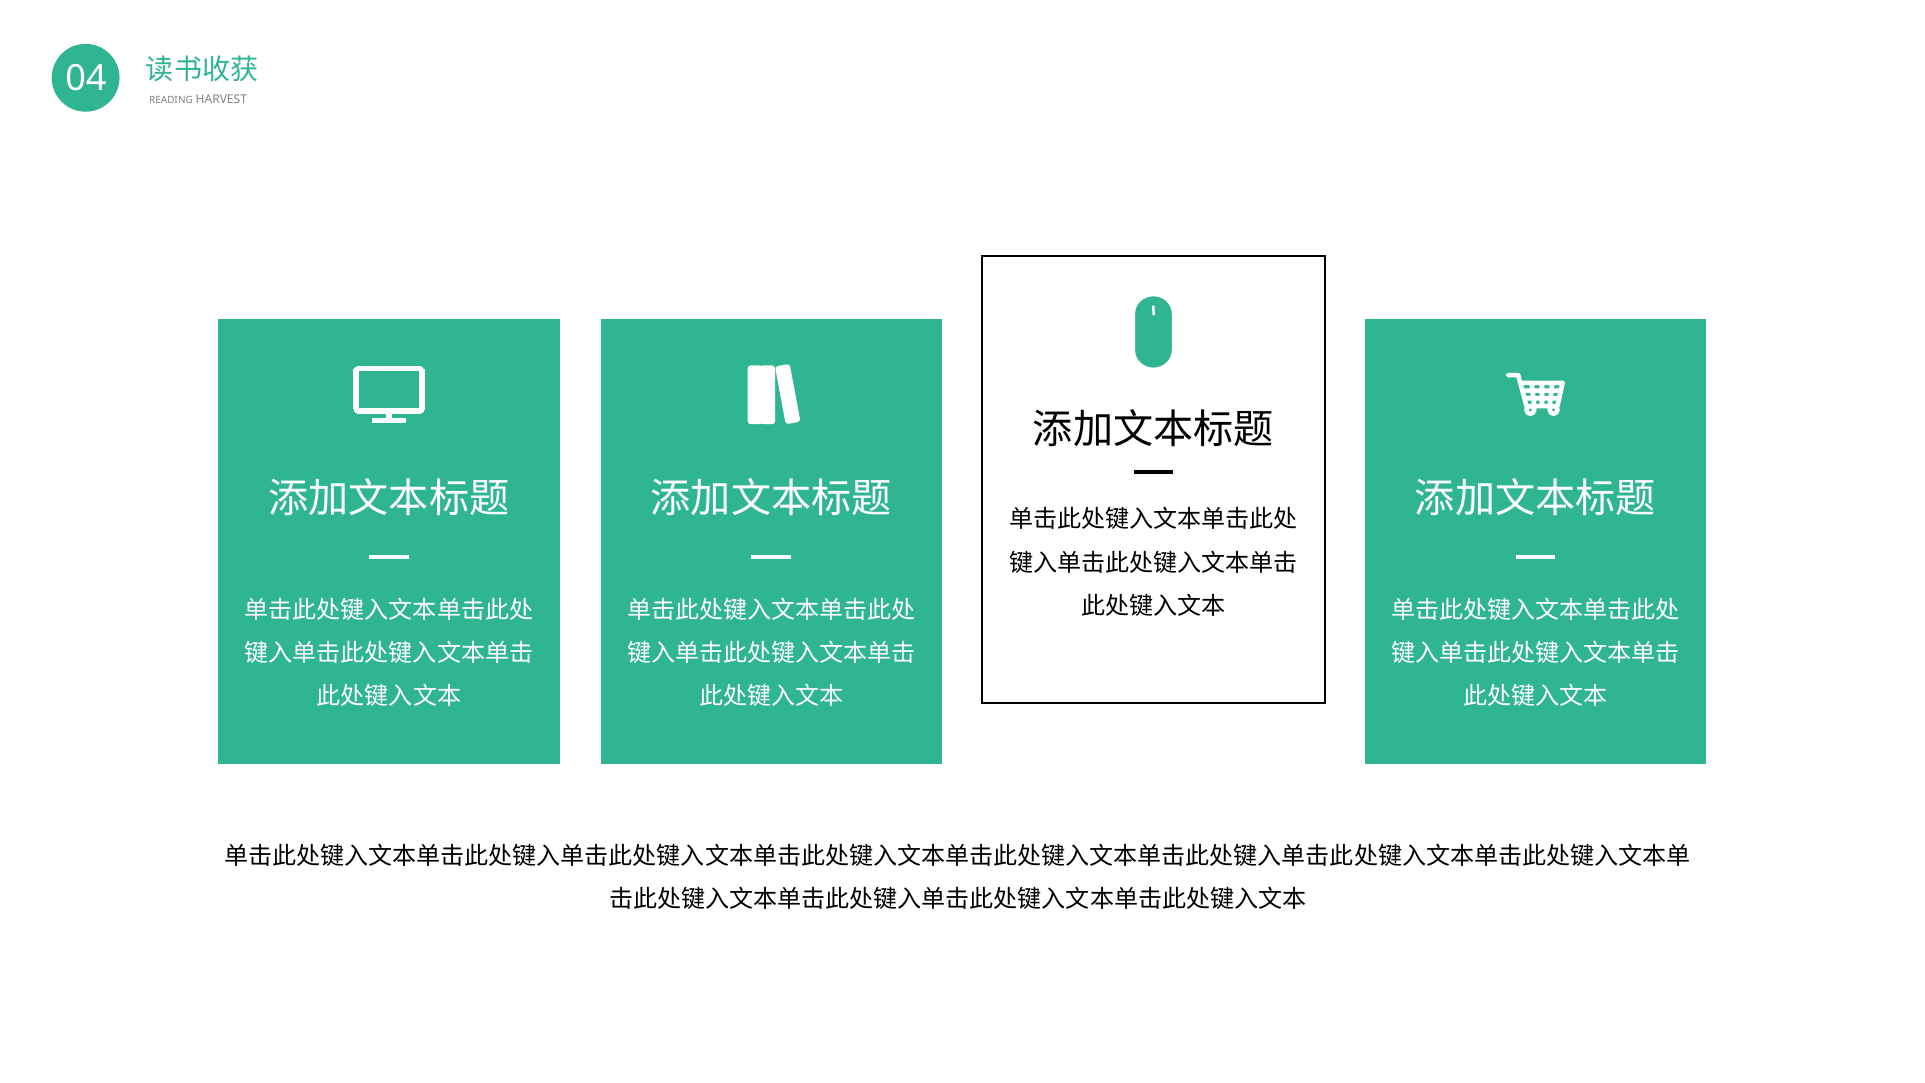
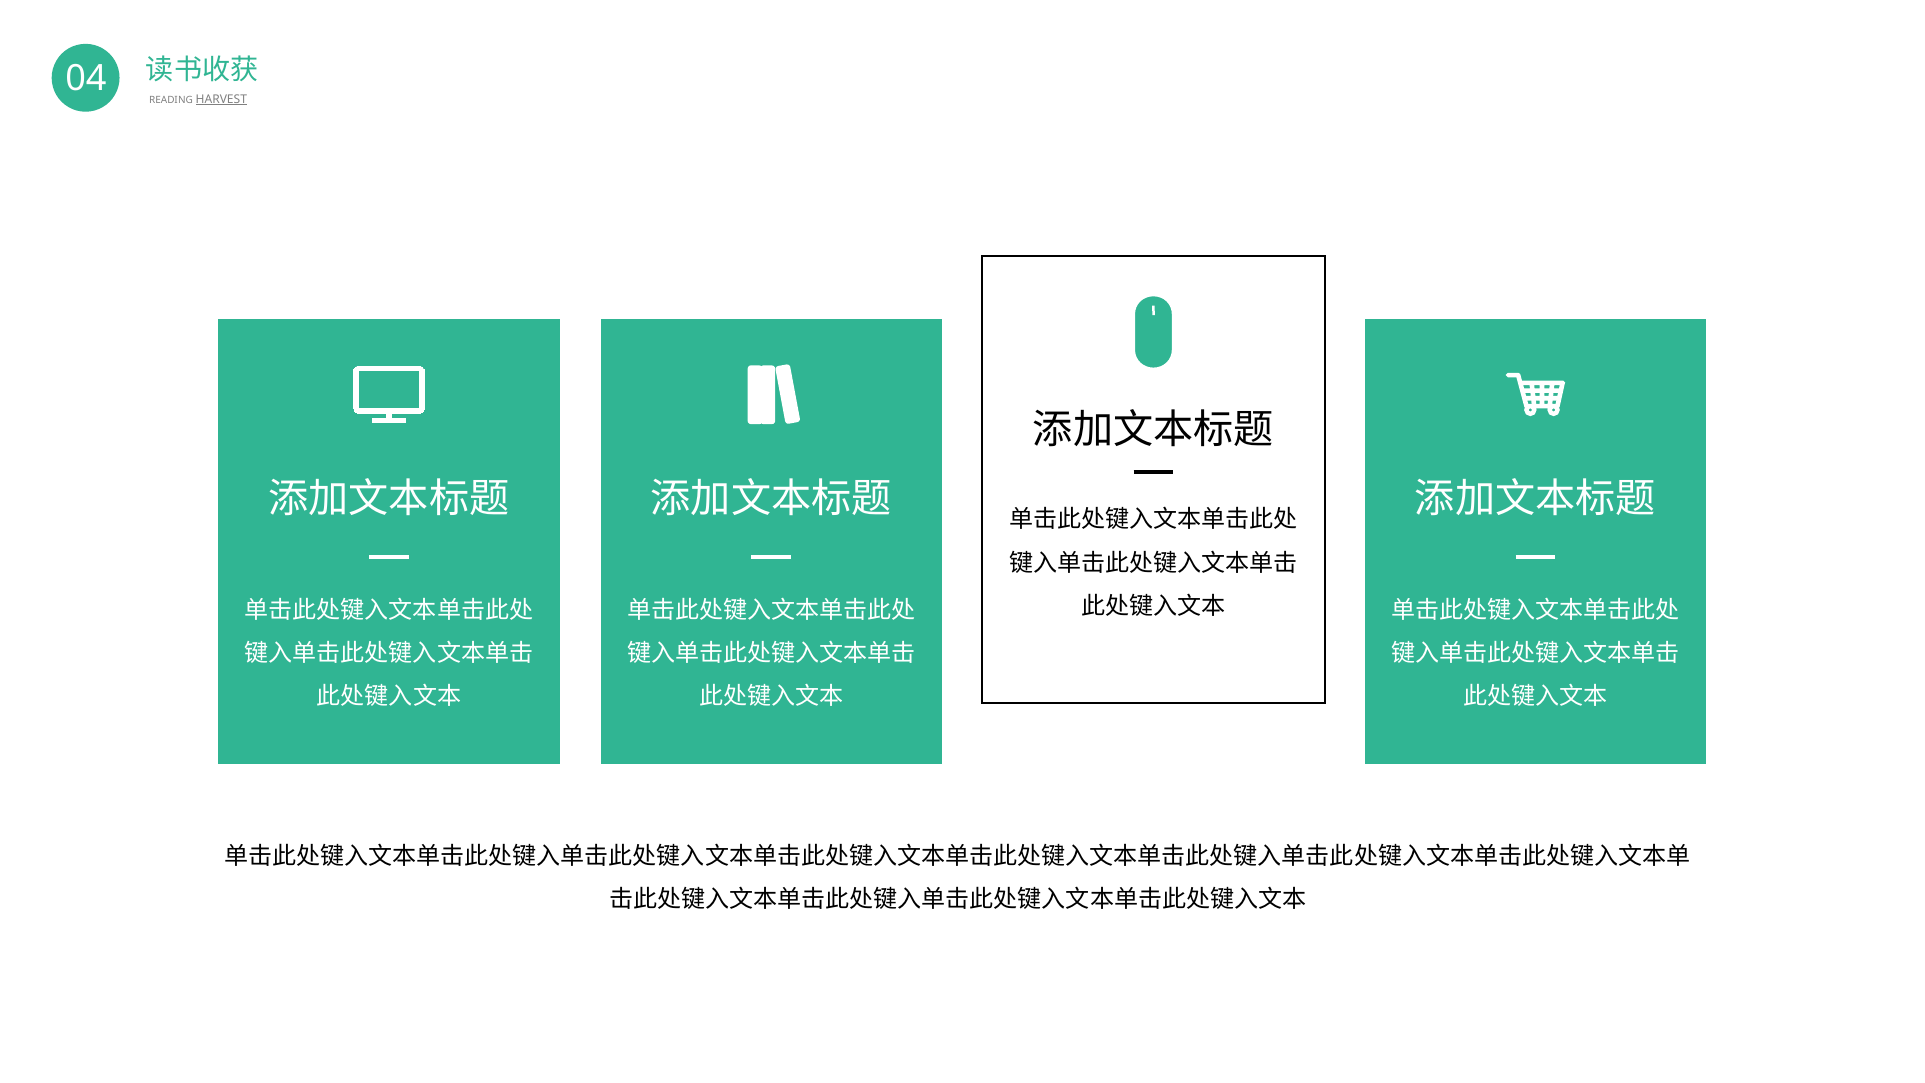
HARVEST underline: none -> present
